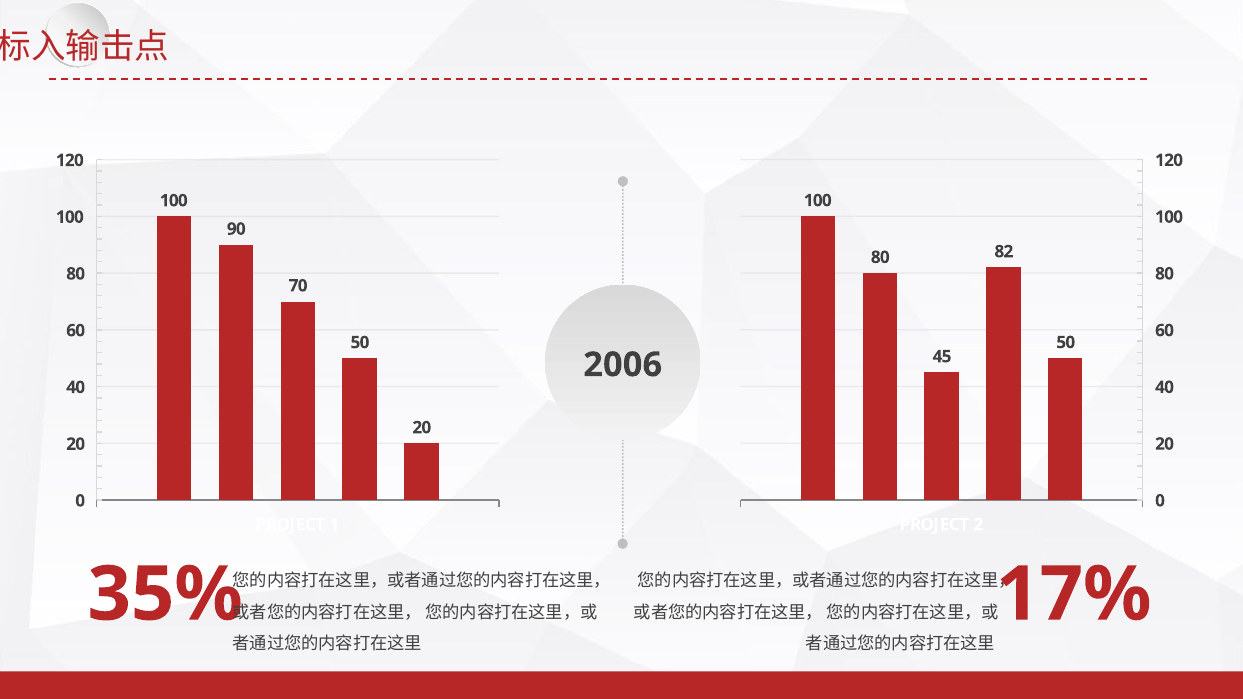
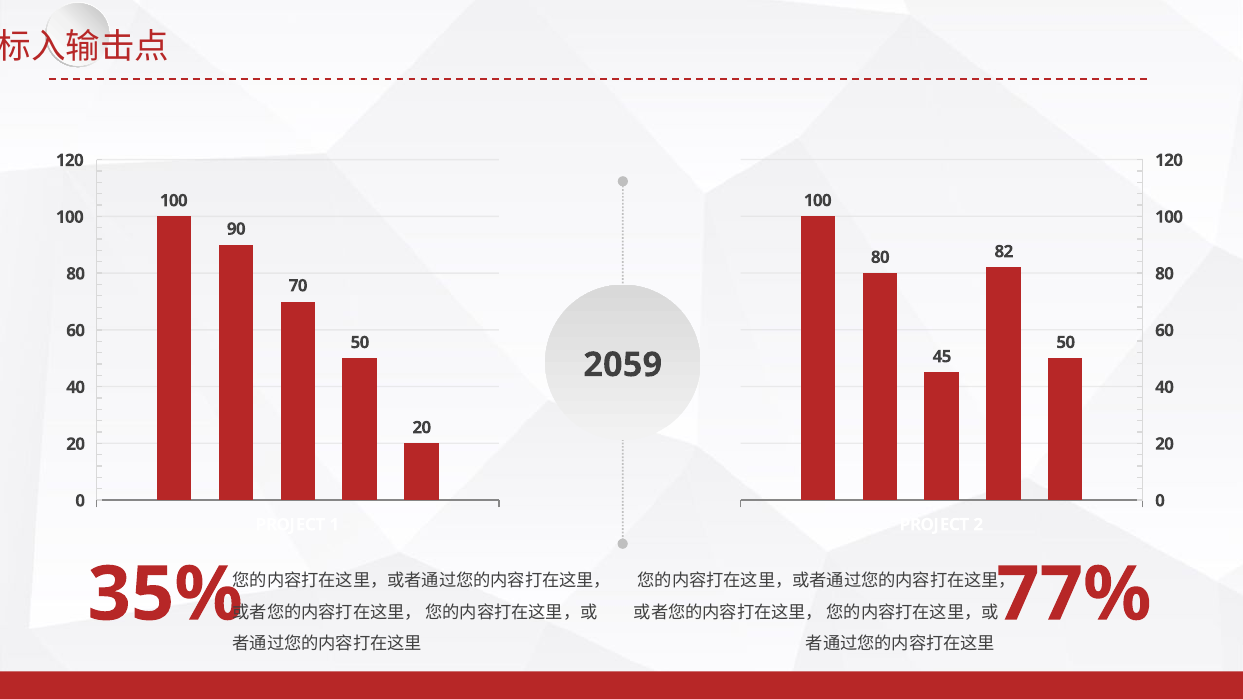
2006: 2006 -> 2059
17%: 17% -> 77%
